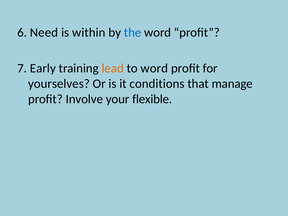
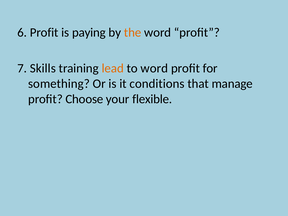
6 Need: Need -> Profit
within: within -> paying
the colour: blue -> orange
Early: Early -> Skills
yourselves: yourselves -> something
Involve: Involve -> Choose
